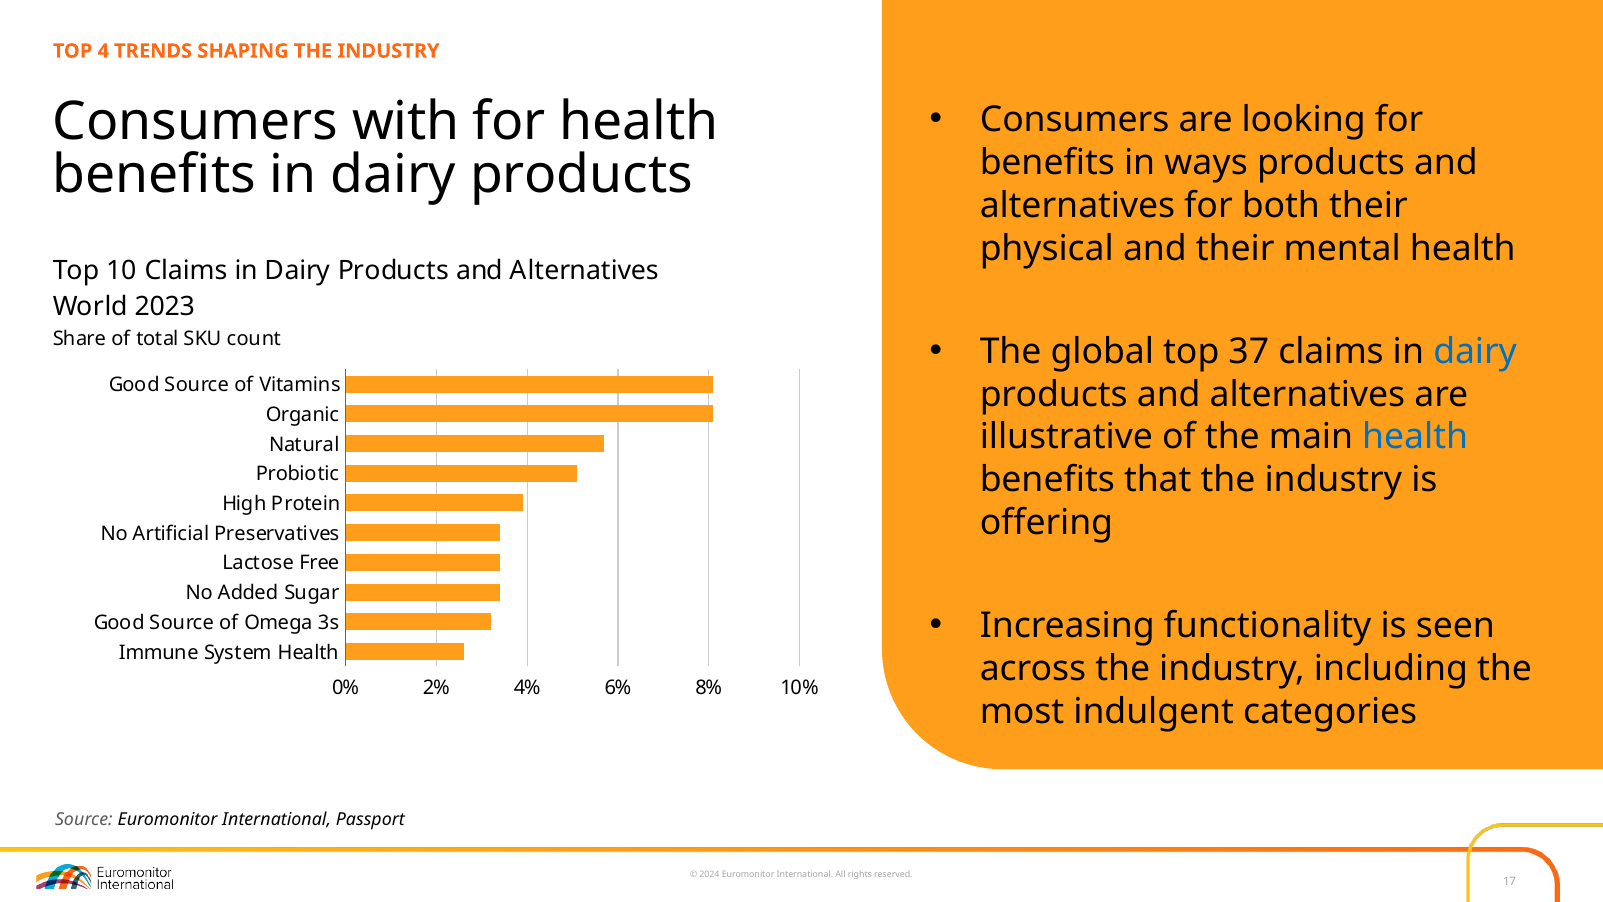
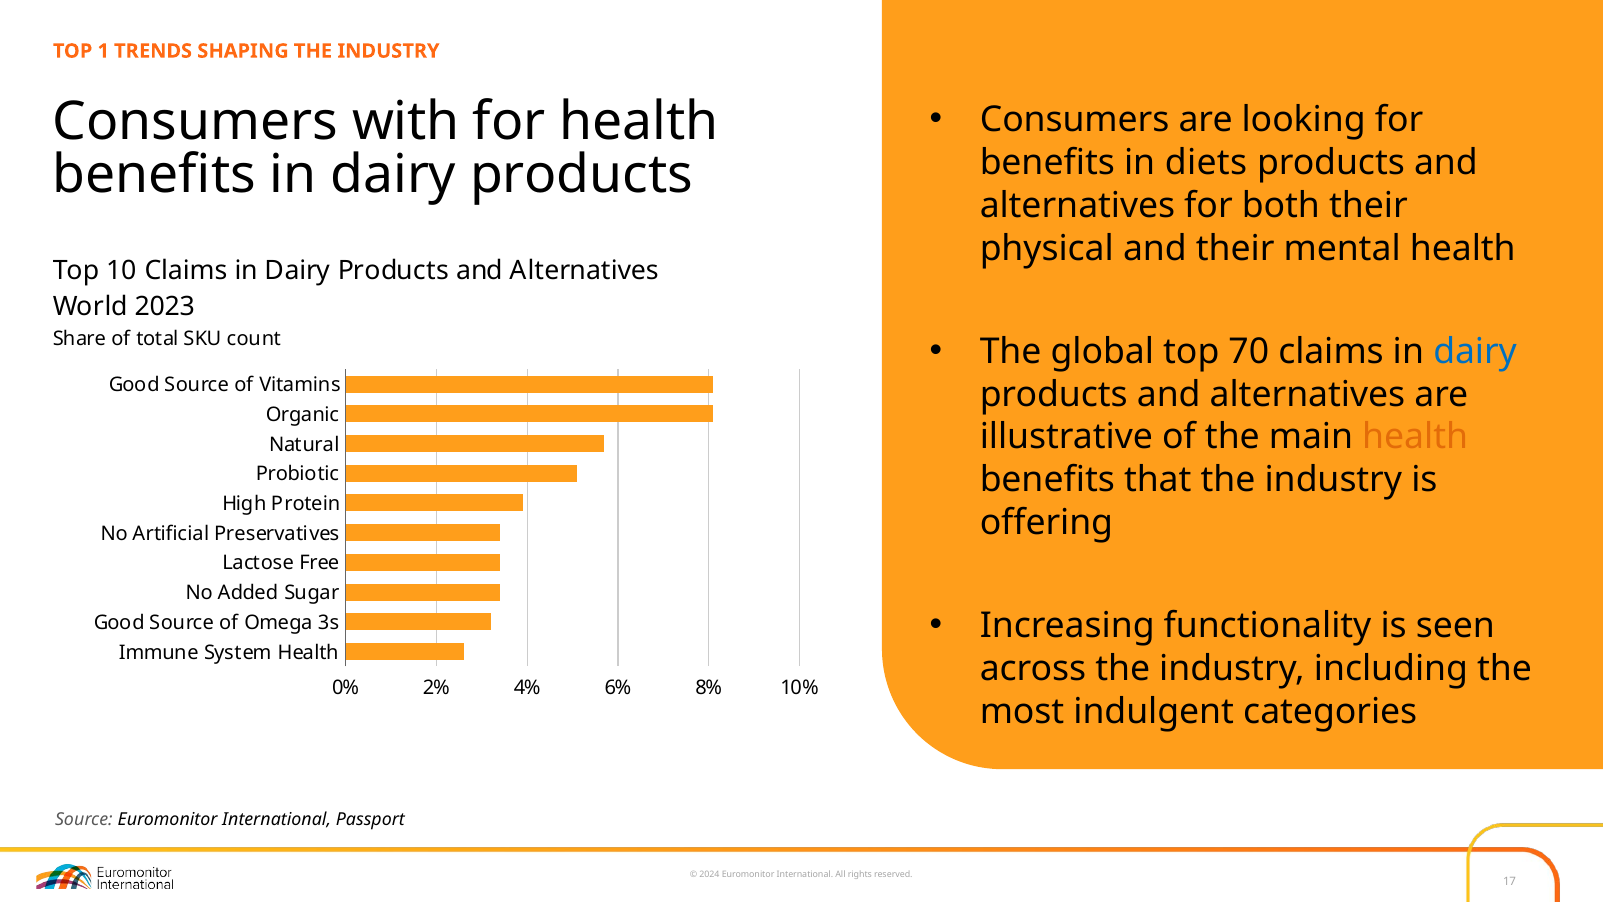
4: 4 -> 1
ways: ways -> diets
37: 37 -> 70
health at (1415, 437) colour: blue -> orange
